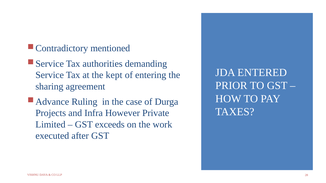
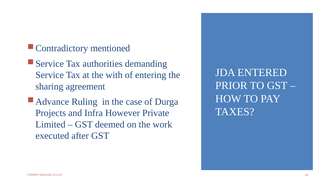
kept: kept -> with
exceeds: exceeds -> deemed
